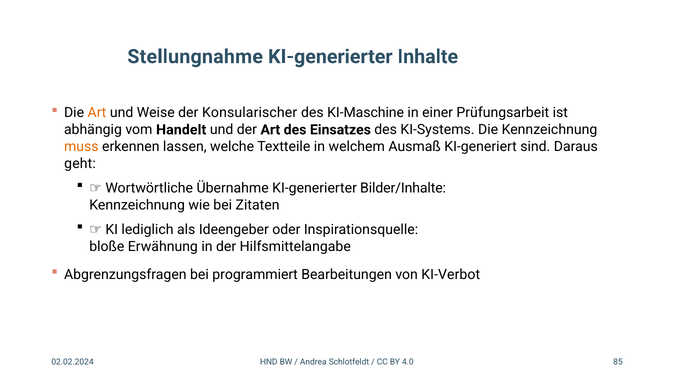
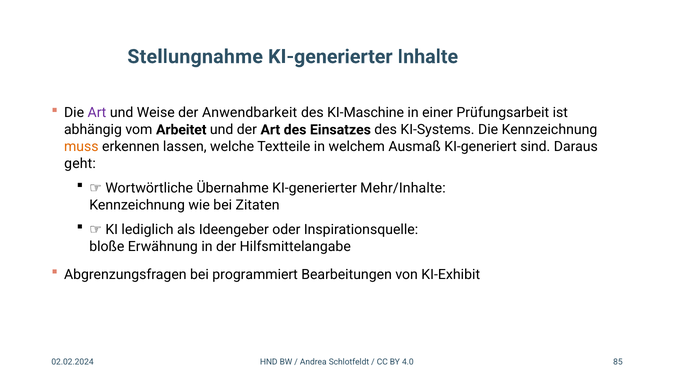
Art at (97, 113) colour: orange -> purple
Konsularischer: Konsularischer -> Anwendbarkeit
Handelt: Handelt -> Arbeitet
Bilder/Inhalte: Bilder/Inhalte -> Mehr/Inhalte
KI-Verbot: KI-Verbot -> KI-Exhibit
